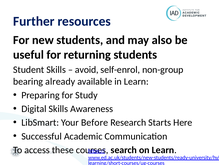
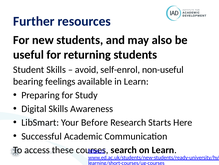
non-group: non-group -> non-useful
already: already -> feelings
